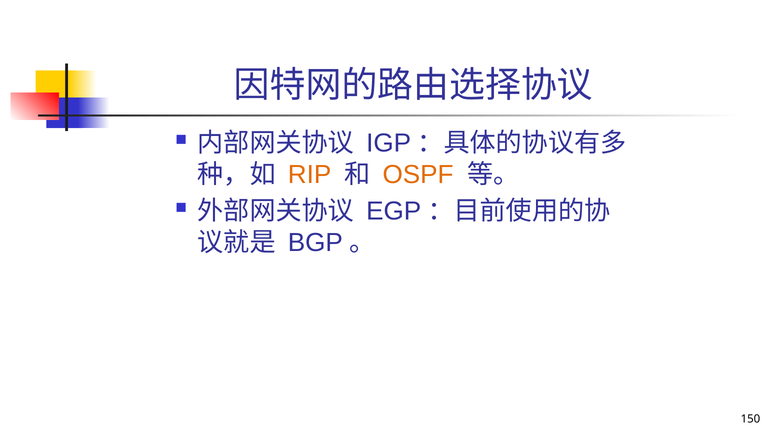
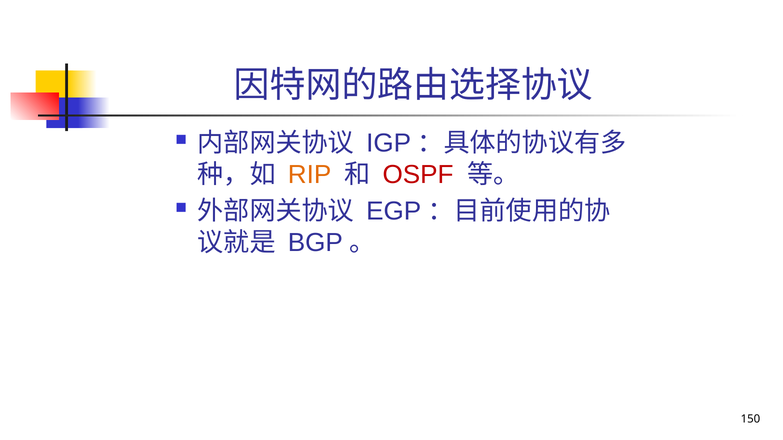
OSPF colour: orange -> red
